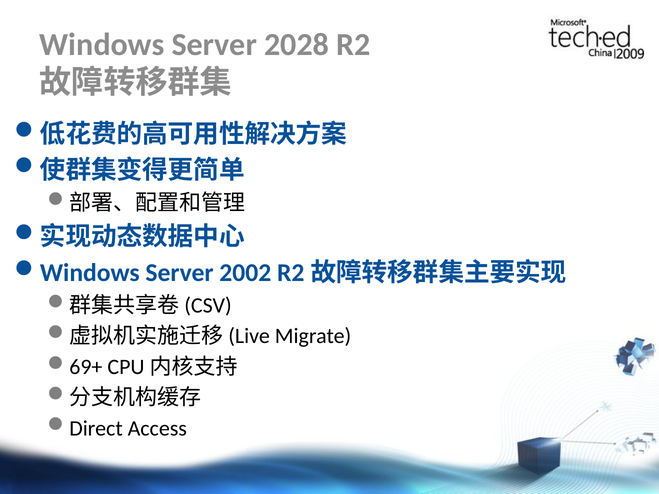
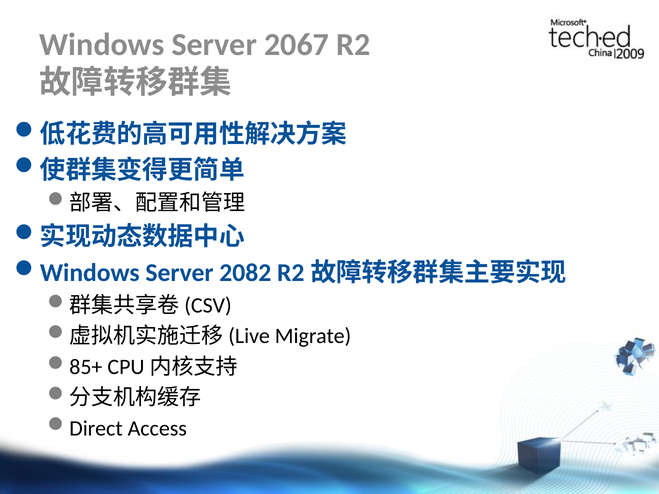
2028: 2028 -> 2067
2002: 2002 -> 2082
69+: 69+ -> 85+
